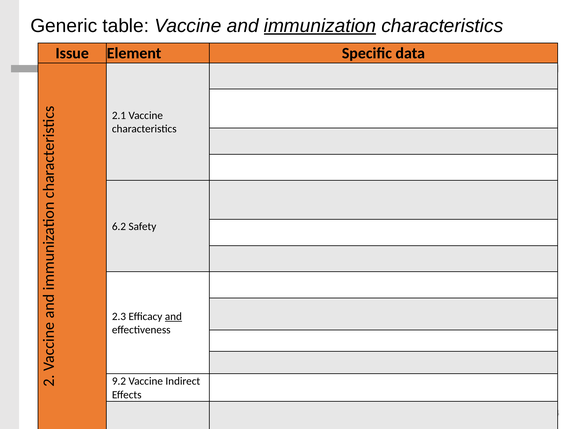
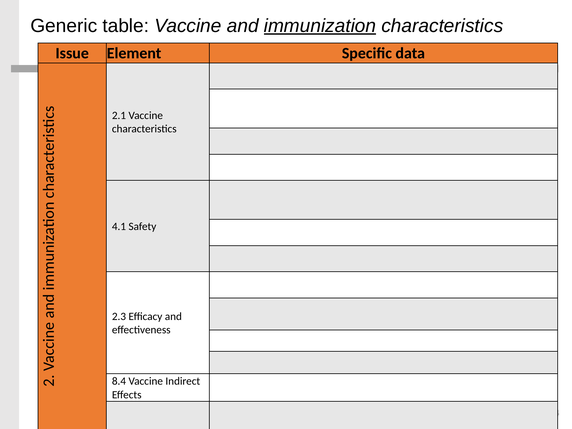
6.2: 6.2 -> 4.1
and at (173, 316) underline: present -> none
9.2: 9.2 -> 8.4
